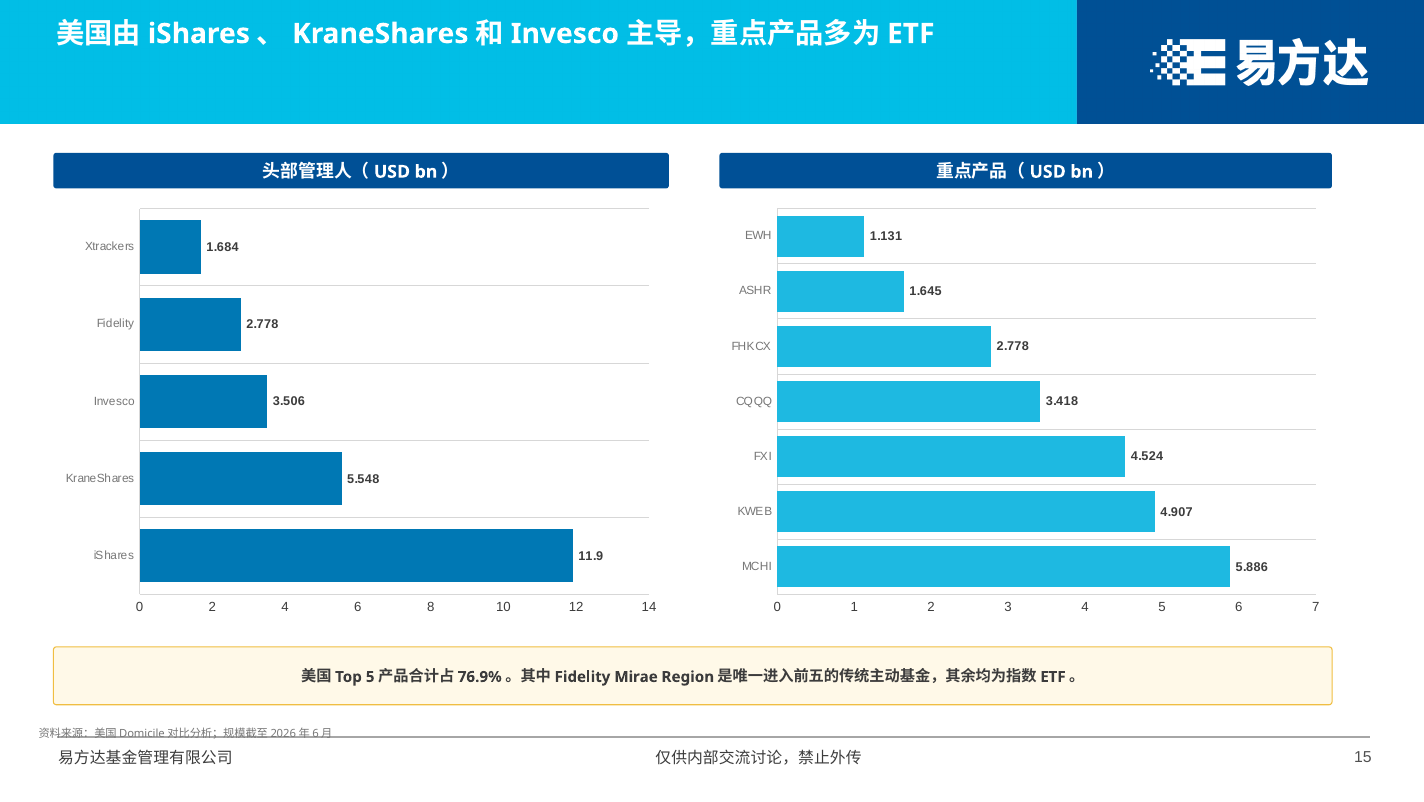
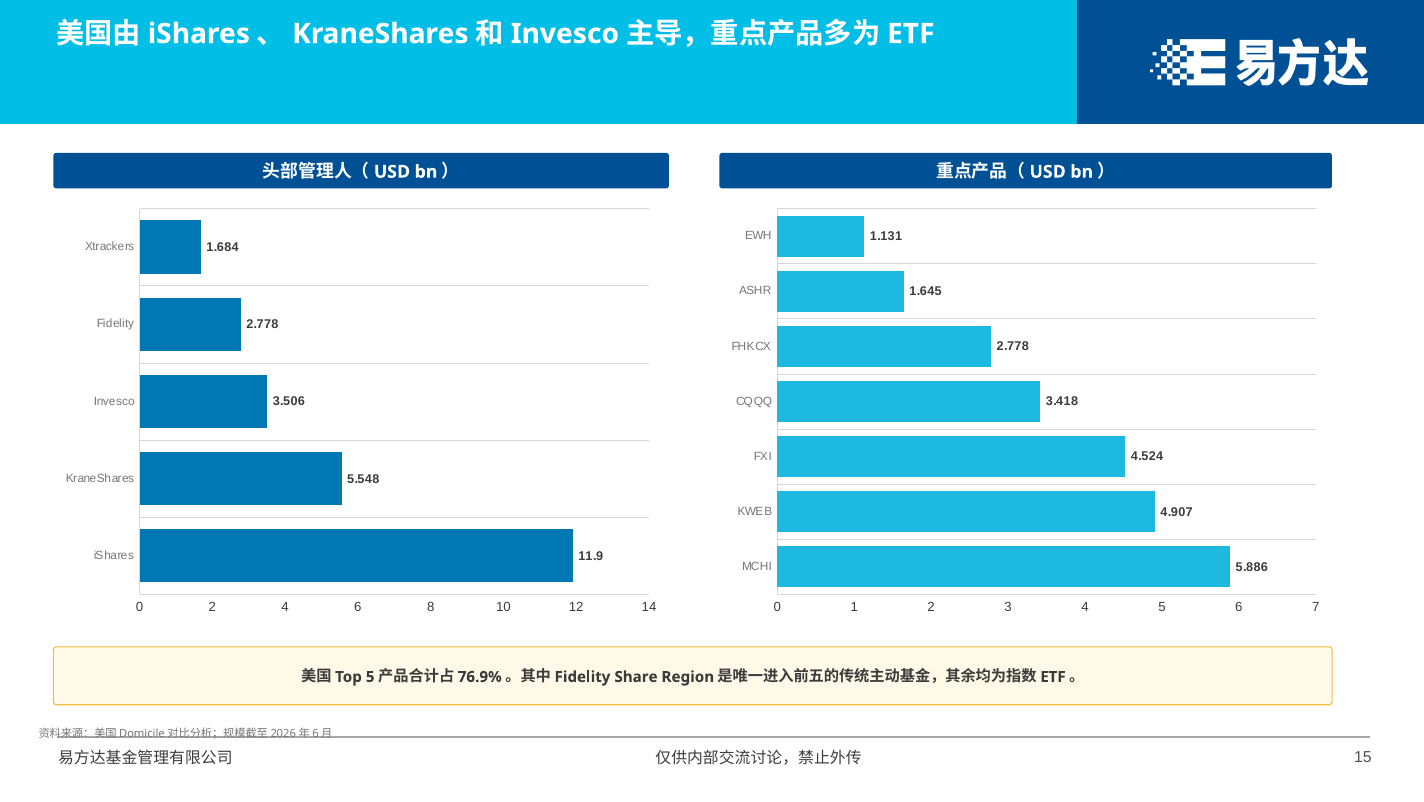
Mirae: Mirae -> Share
